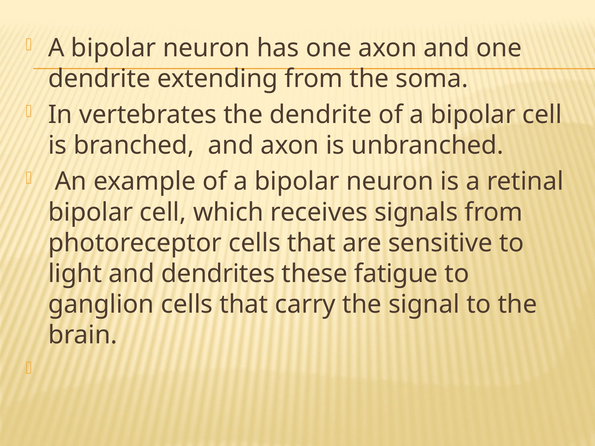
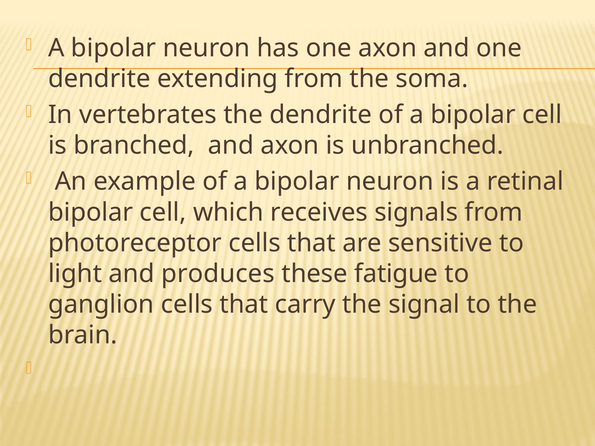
dendrites: dendrites -> produces
